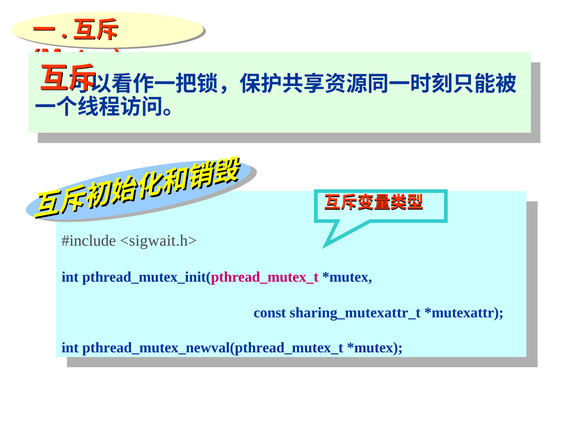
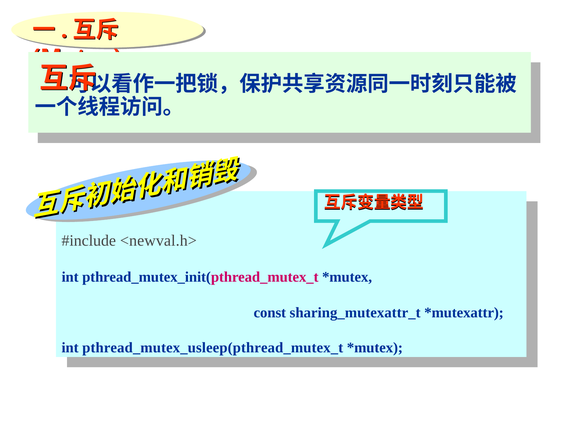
<sigwait.h>: <sigwait.h> -> <newval.h>
pthread_mutex_newval(pthread_mutex_t: pthread_mutex_newval(pthread_mutex_t -> pthread_mutex_usleep(pthread_mutex_t
